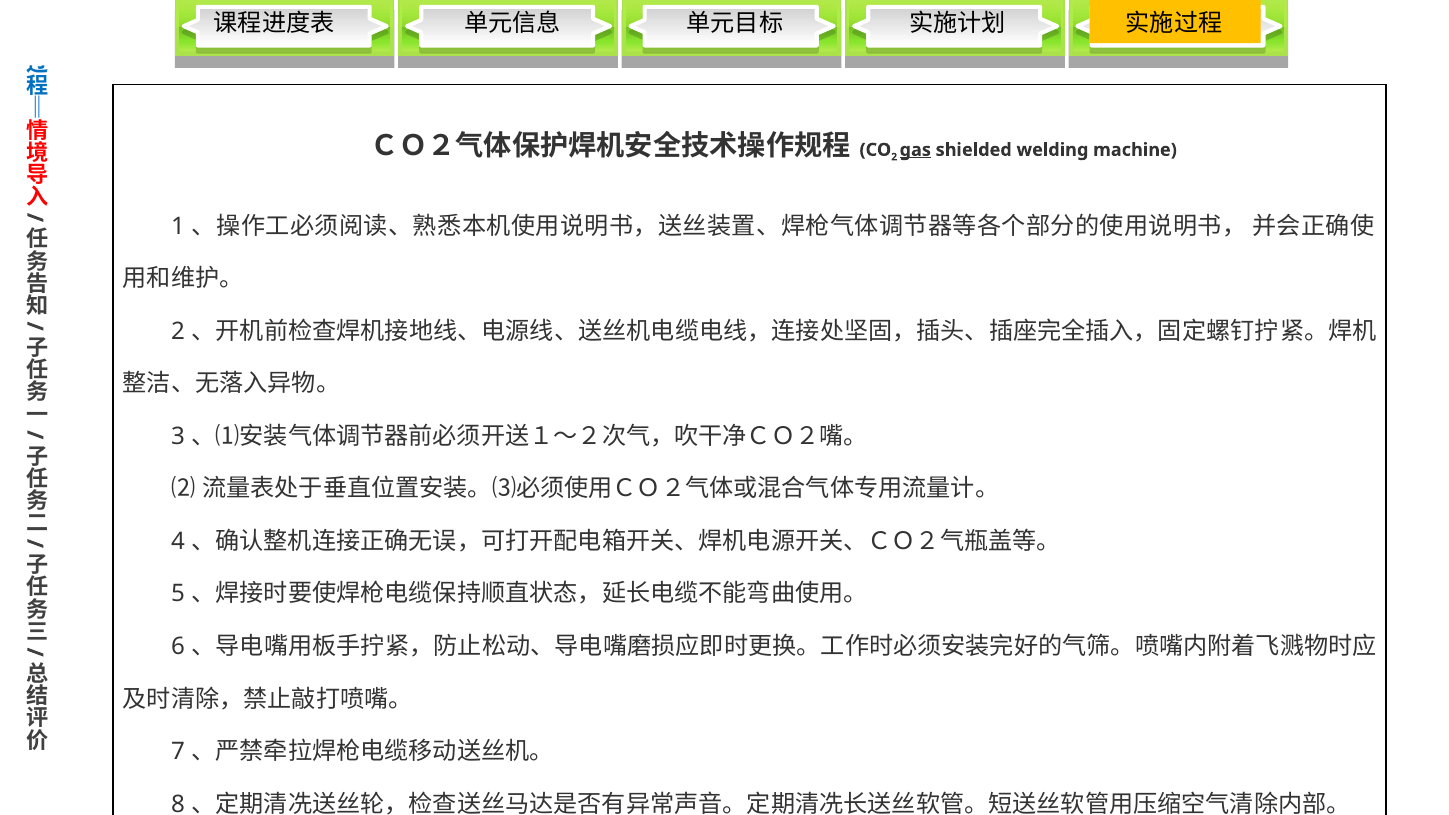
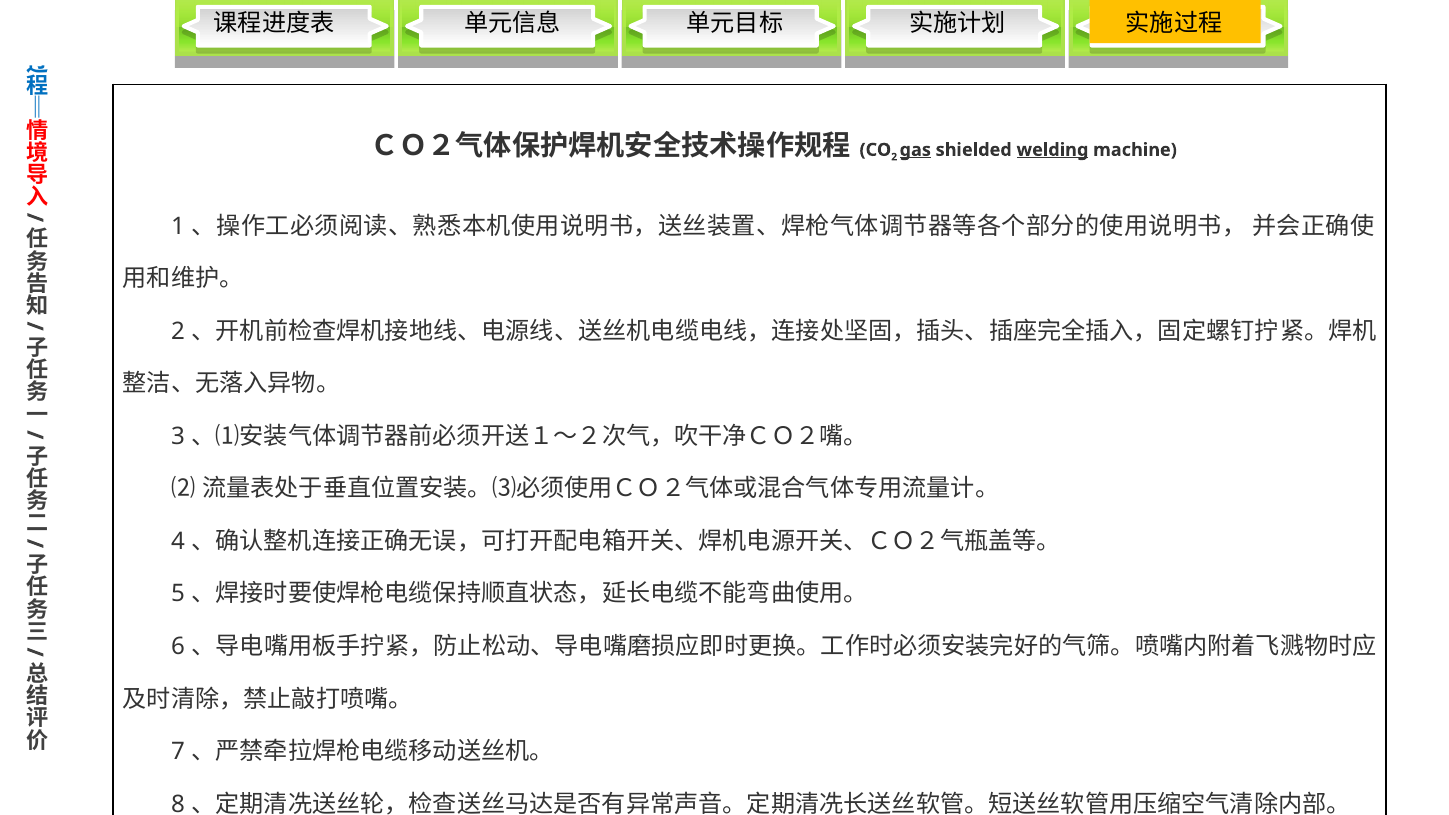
welding underline: none -> present
